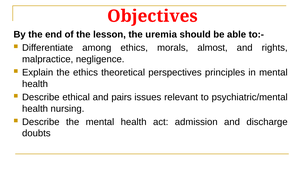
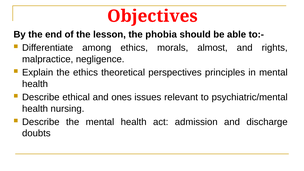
uremia: uremia -> phobia
pairs: pairs -> ones
